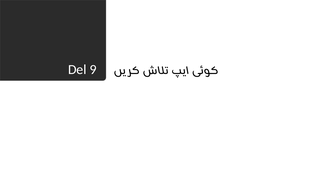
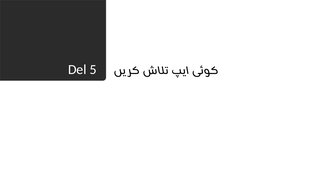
9: 9 -> 5
